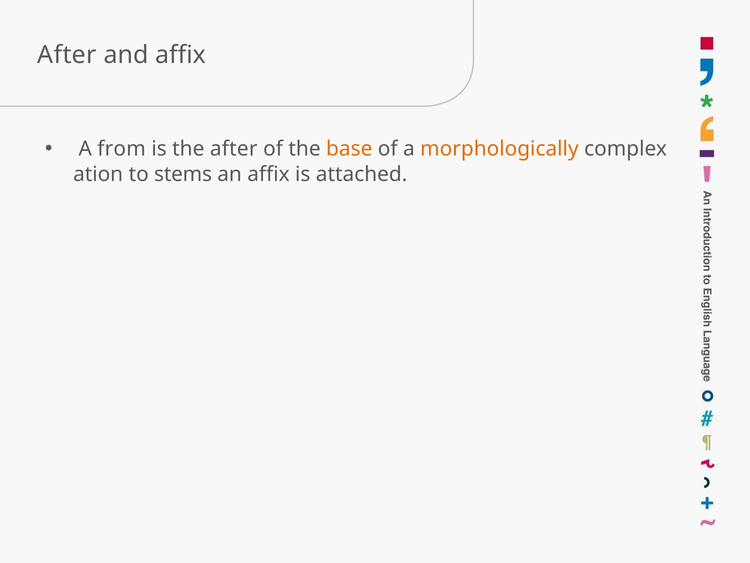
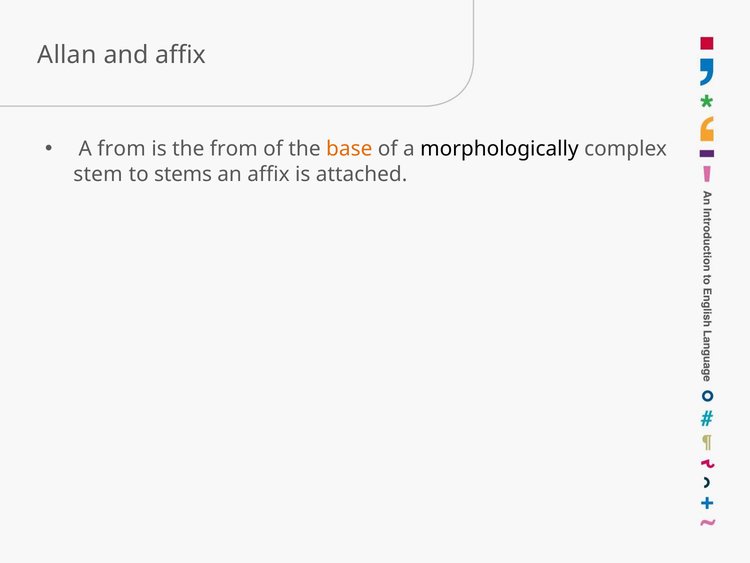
After at (67, 55): After -> Allan
the after: after -> from
morphologically colour: orange -> black
ation: ation -> stem
